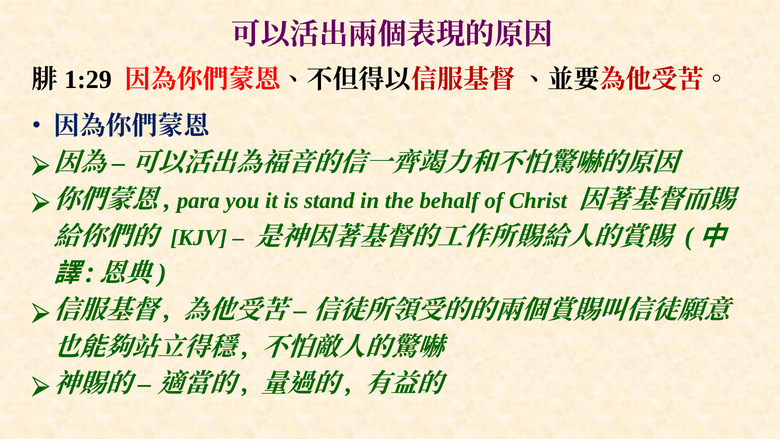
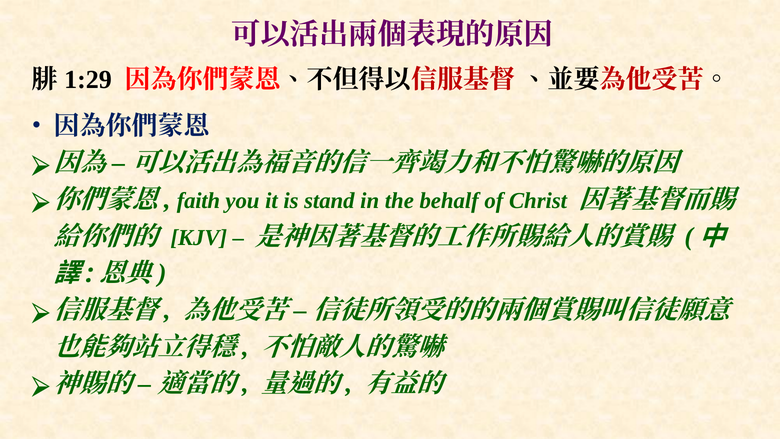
para: para -> faith
